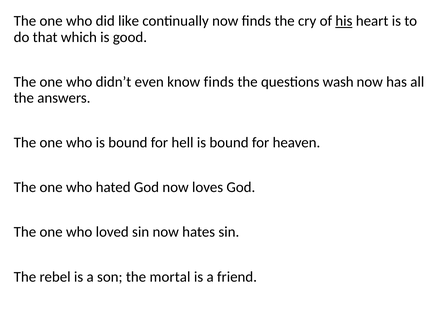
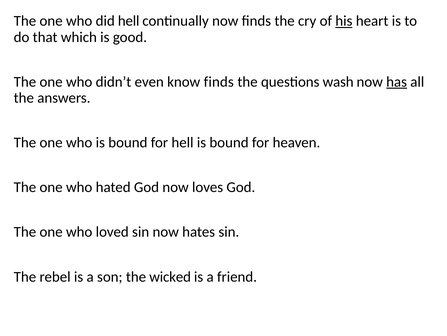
did like: like -> hell
has underline: none -> present
mortal: mortal -> wicked
